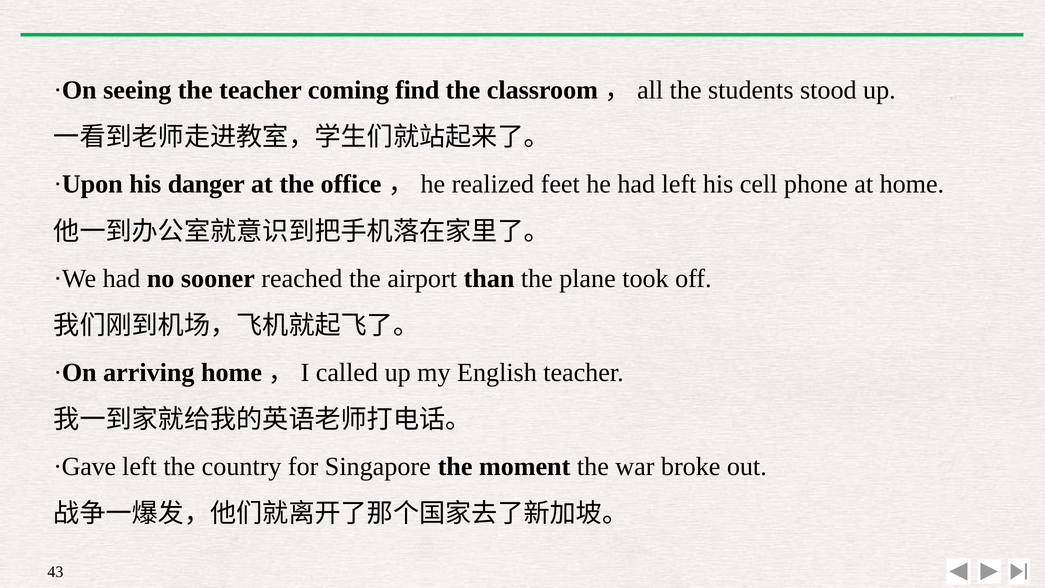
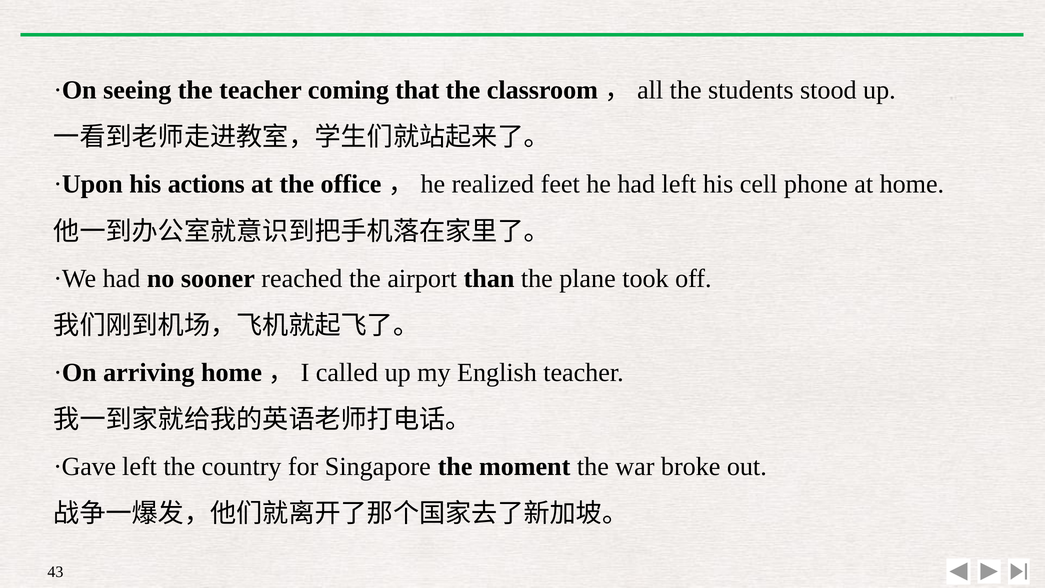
find: find -> that
danger: danger -> actions
